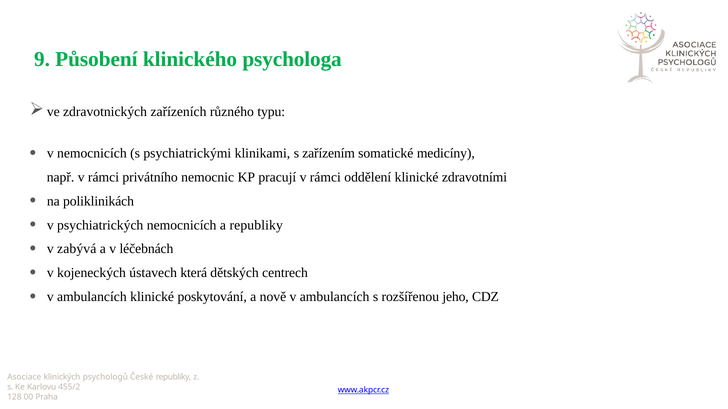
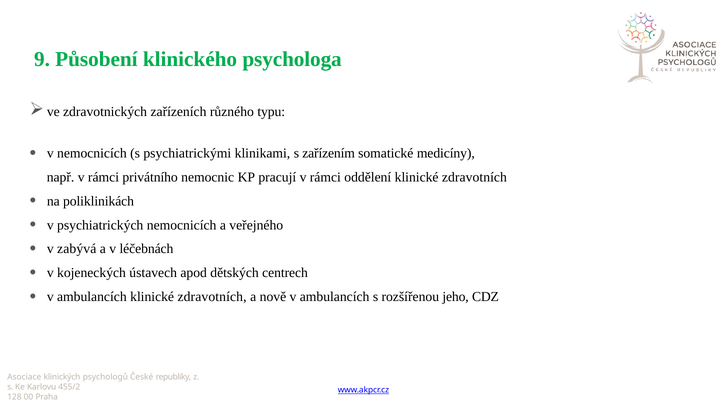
oddělení klinické zdravotními: zdravotními -> zdravotních
a republiky: republiky -> veřejného
která: která -> apod
ambulancích klinické poskytování: poskytování -> zdravotních
